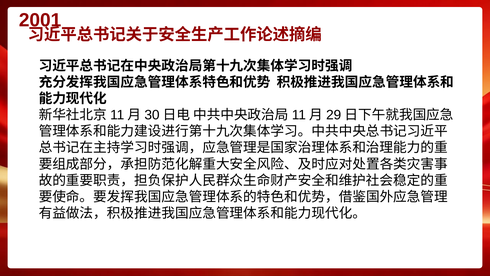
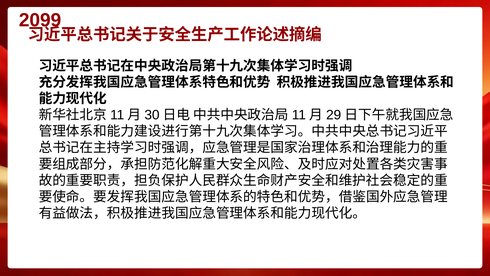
2001: 2001 -> 2099
